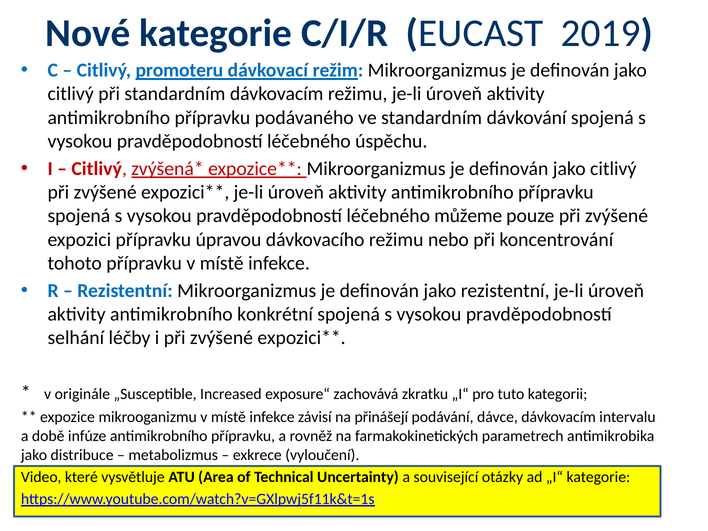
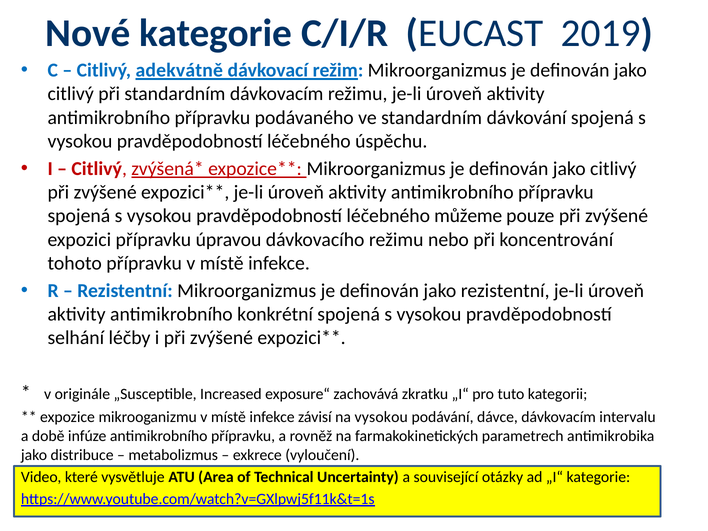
promoteru: promoteru -> adekvátně
na přinášejí: přinášejí -> vysokou
